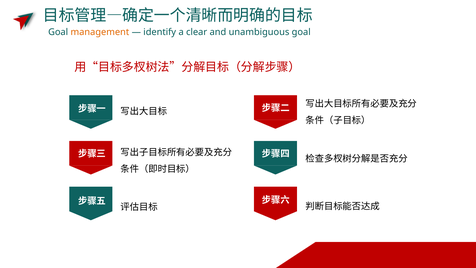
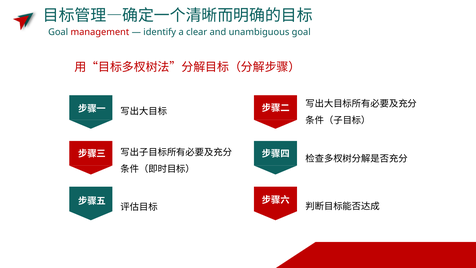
management colour: orange -> red
